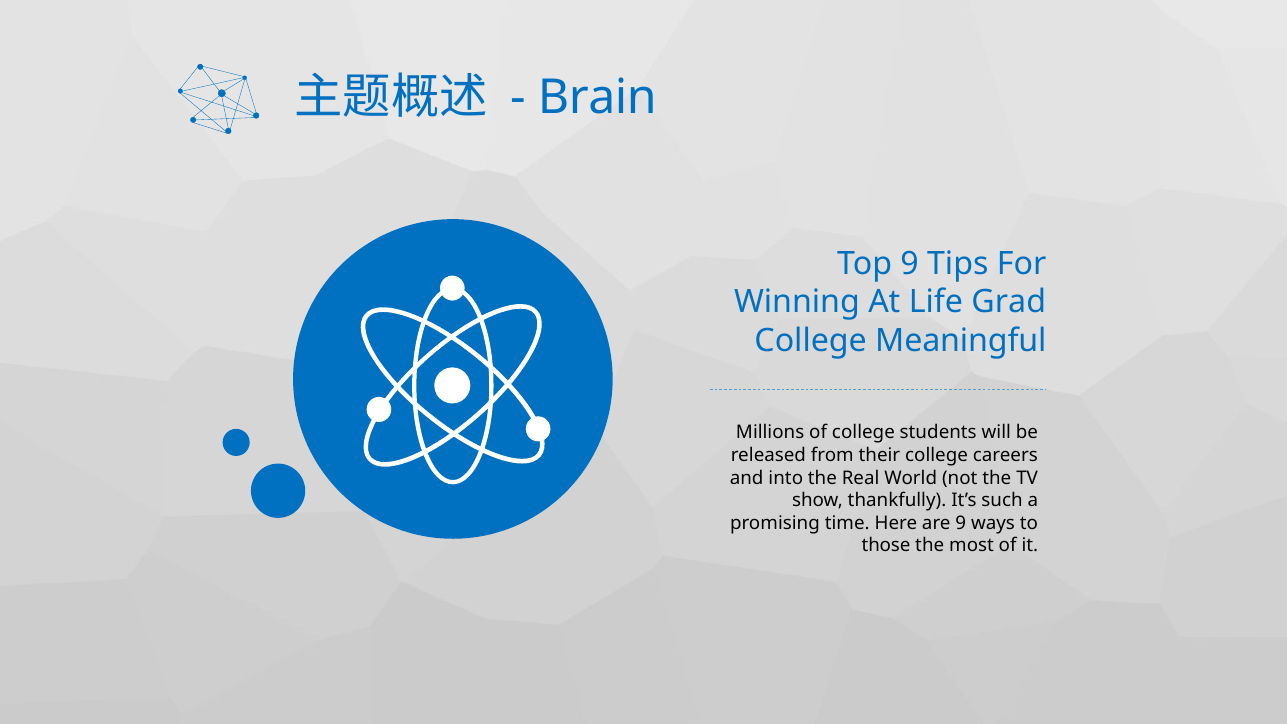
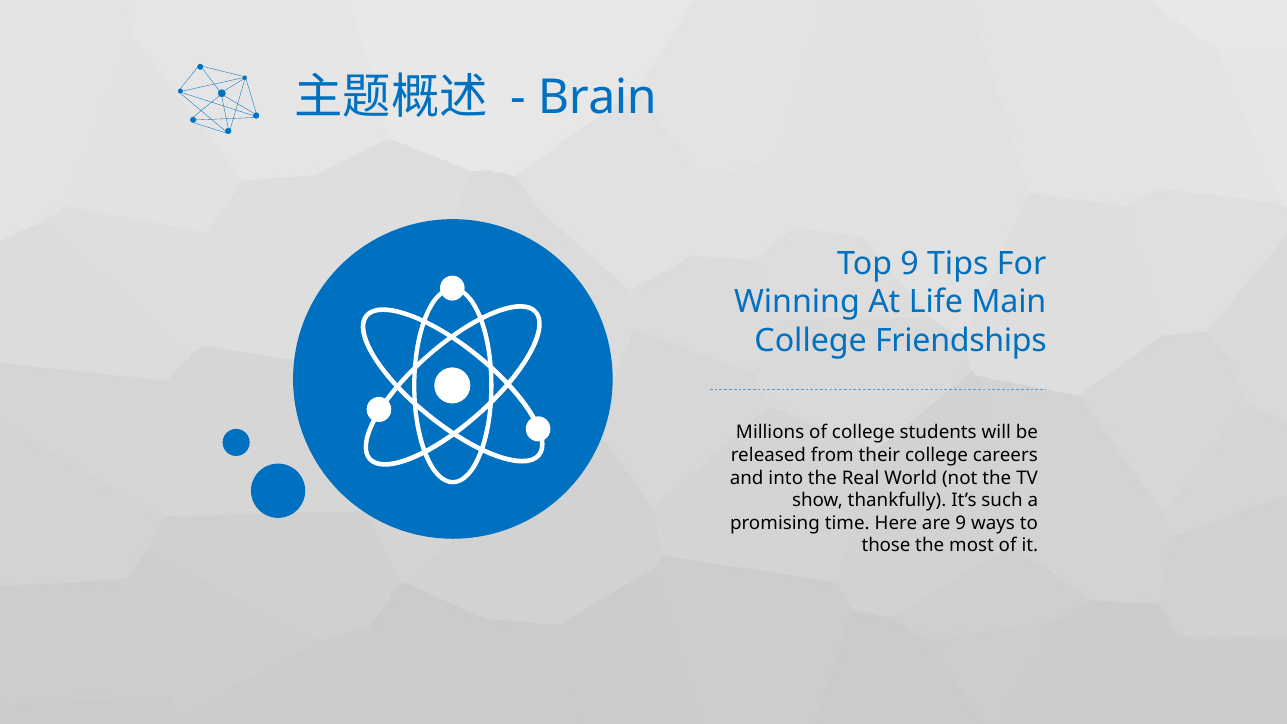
Grad: Grad -> Main
Meaningful: Meaningful -> Friendships
